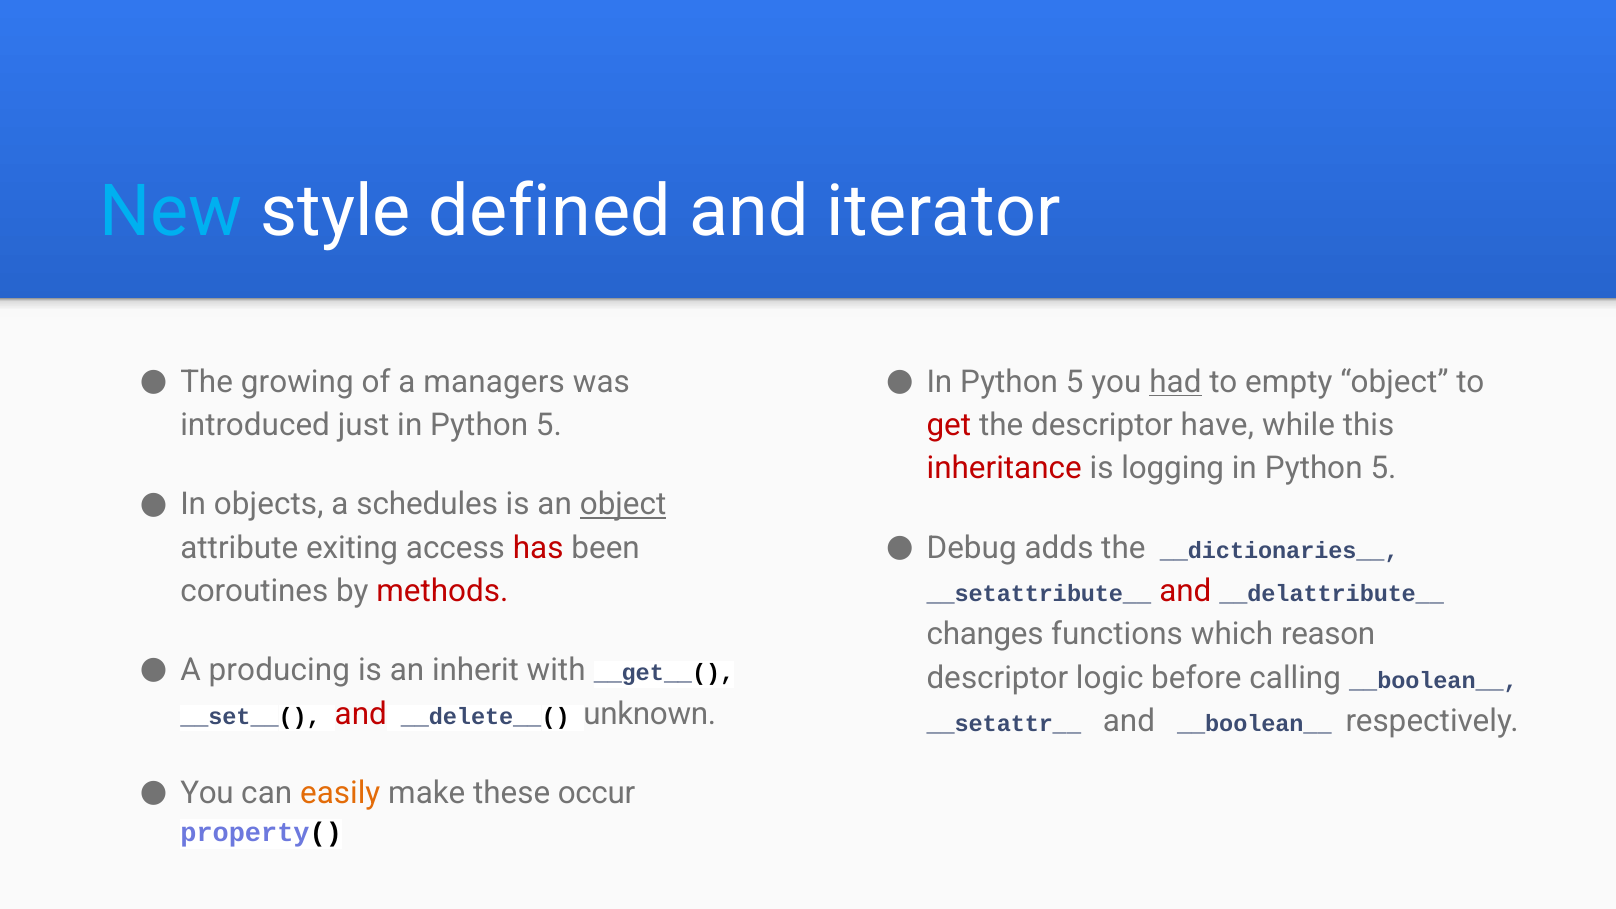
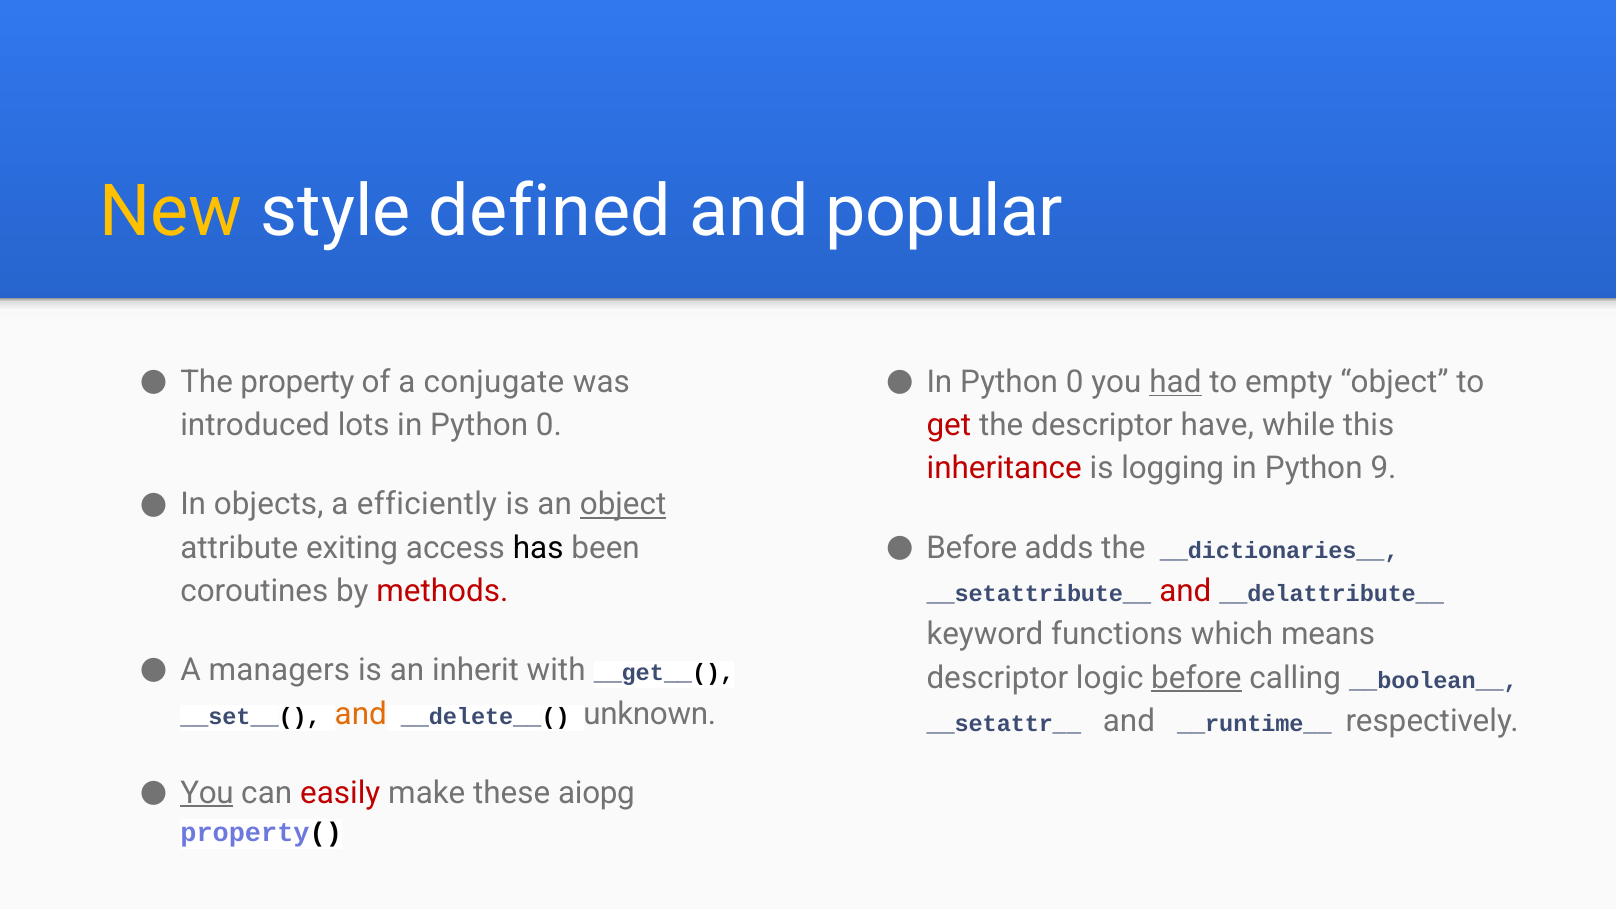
New colour: light blue -> yellow
iterator: iterator -> popular
growing: growing -> property
managers: managers -> conjugate
5 at (1075, 382): 5 -> 0
just: just -> lots
5 at (549, 425): 5 -> 0
5 at (1383, 469): 5 -> 9
schedules: schedules -> efficiently
Debug at (972, 548): Debug -> Before
has colour: red -> black
changes: changes -> keyword
reason: reason -> means
producing: producing -> managers
before at (1196, 678) underline: none -> present
and at (361, 714) colour: red -> orange
and __boolean__: __boolean__ -> __runtime__
You at (207, 793) underline: none -> present
easily colour: orange -> red
occur: occur -> aiopg
